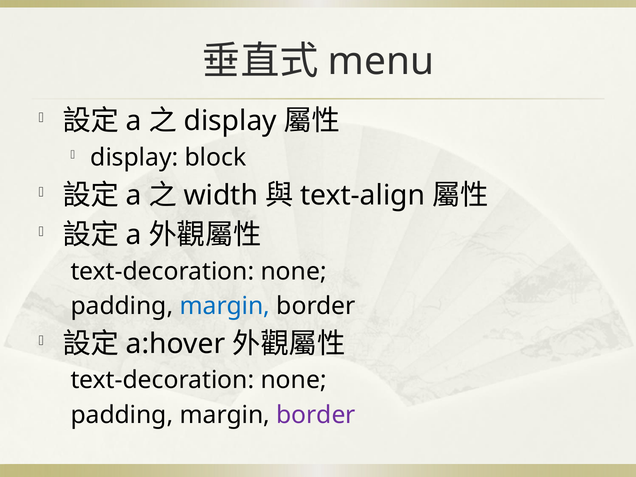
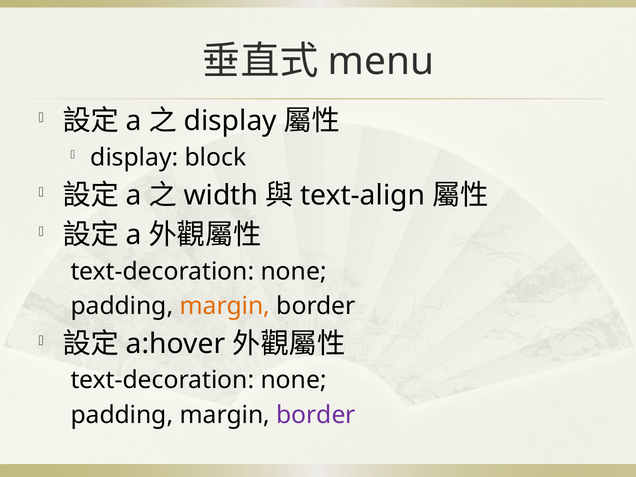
margin at (225, 306) colour: blue -> orange
